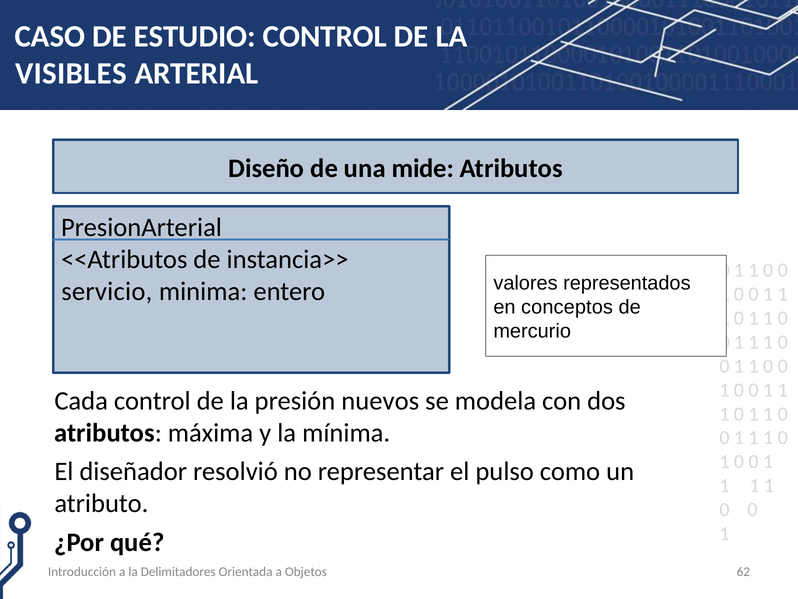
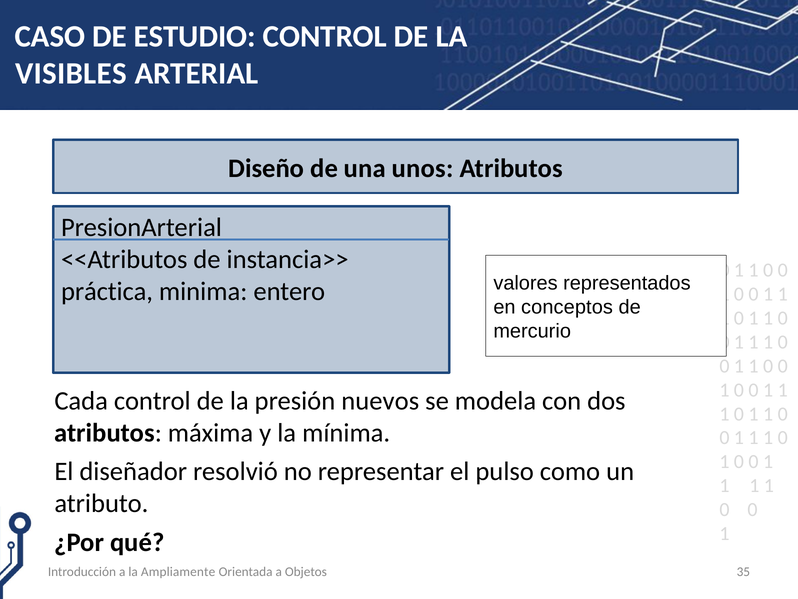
mide: mide -> unos
servicio: servicio -> práctica
Delimitadores: Delimitadores -> Ampliamente
62: 62 -> 35
